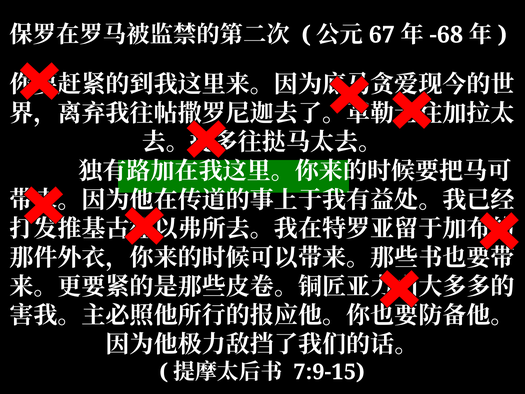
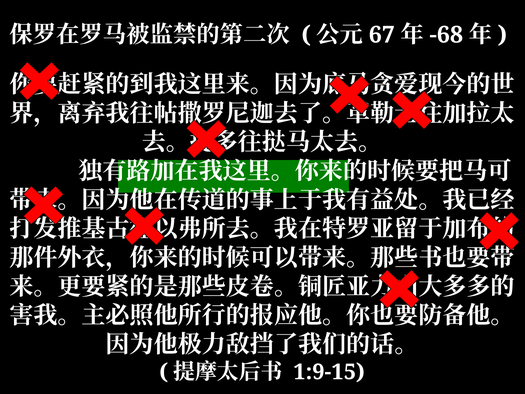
7:9-15: 7:9-15 -> 1:9-15
